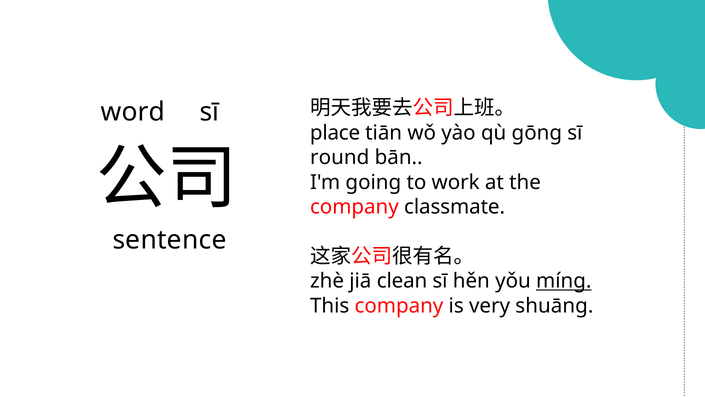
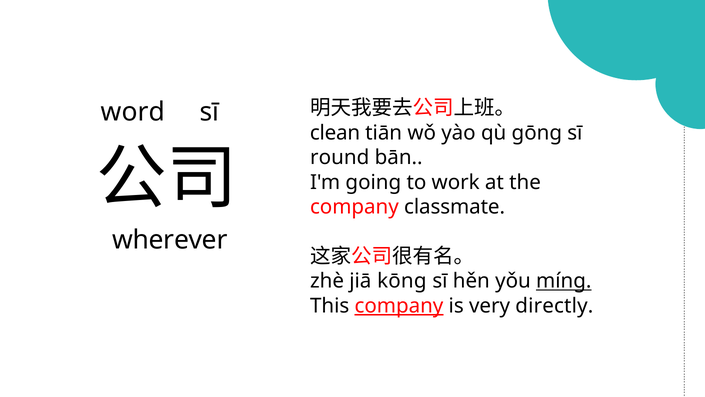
place: place -> clean
sentence: sentence -> wherever
clean: clean -> kōng
company at (399, 306) underline: none -> present
shuāng: shuāng -> directly
